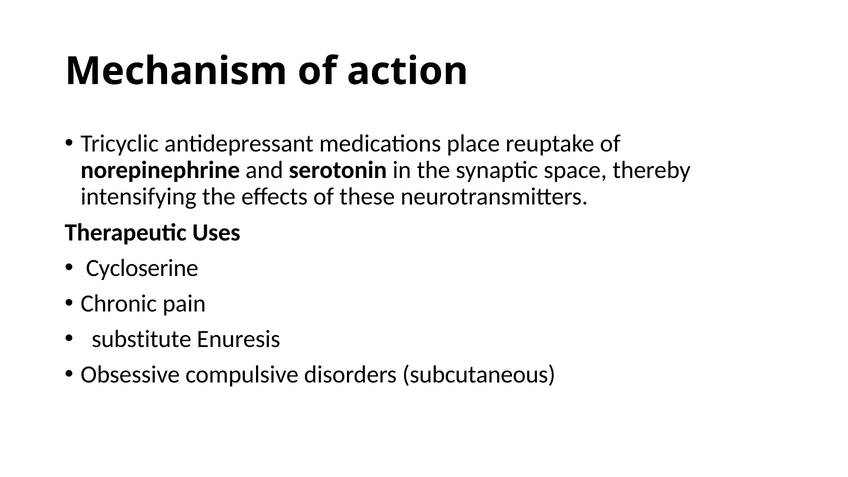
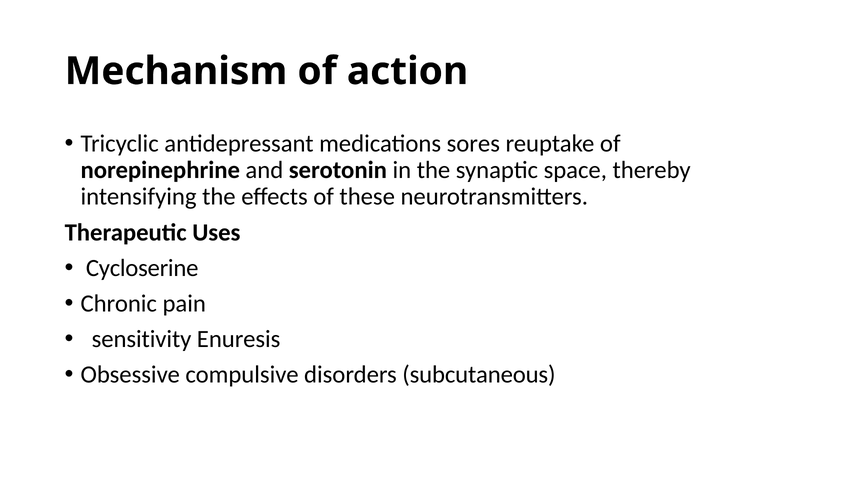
place: place -> sores
substitute: substitute -> sensitivity
